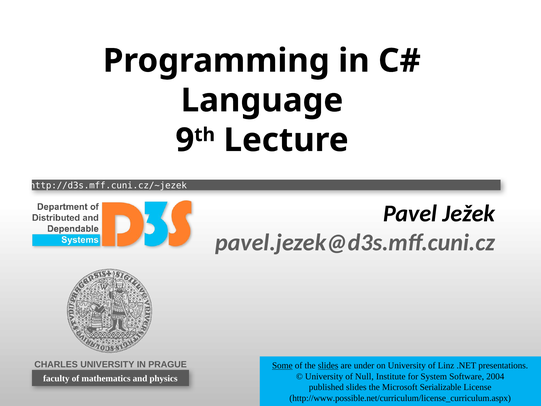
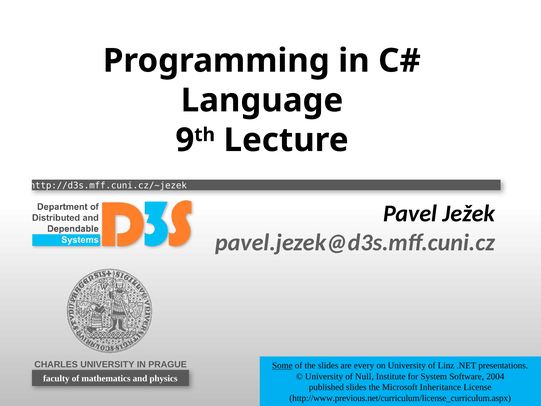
slides at (328, 365) underline: present -> none
under: under -> every
Serializable: Serializable -> Inheritance
http://www.possible.net/curriculum/license_curriculum.aspx: http://www.possible.net/curriculum/license_curriculum.aspx -> http://www.previous.net/curriculum/license_curriculum.aspx
